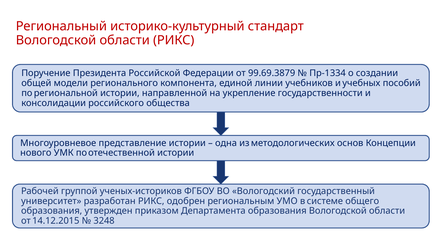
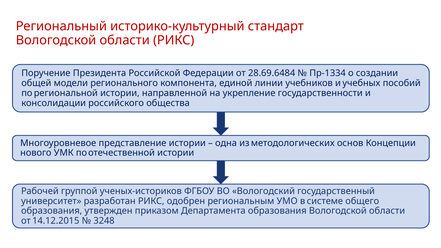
99.69.3879: 99.69.3879 -> 28.69.6484
